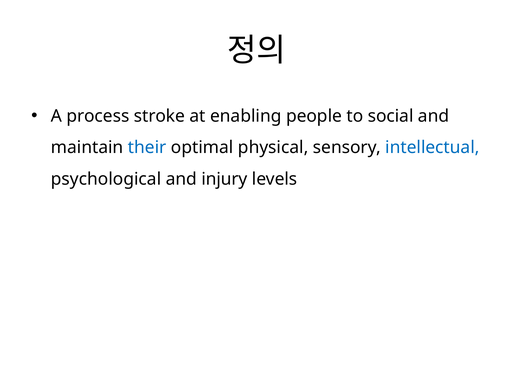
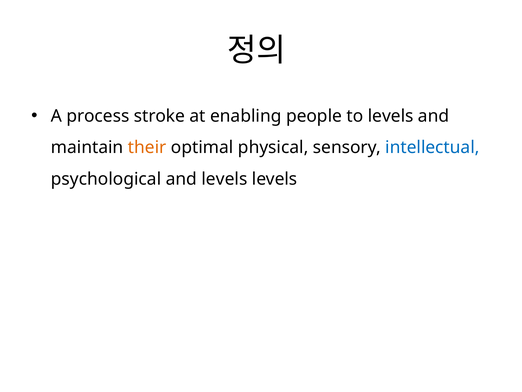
to social: social -> levels
their colour: blue -> orange
and injury: injury -> levels
